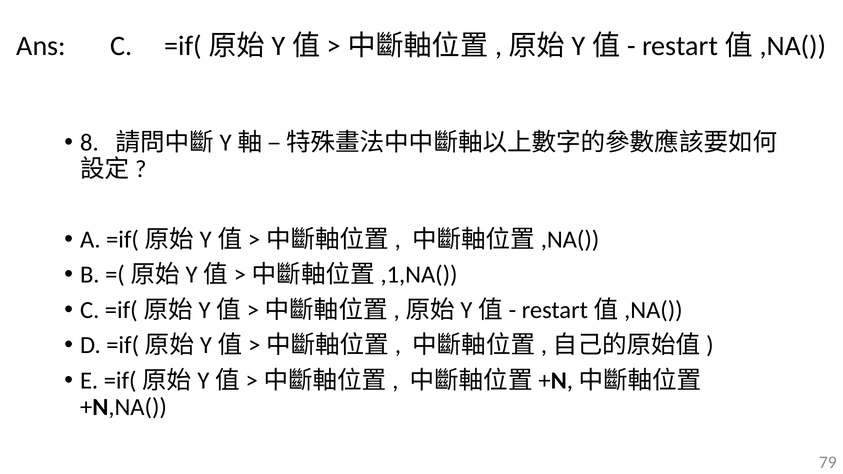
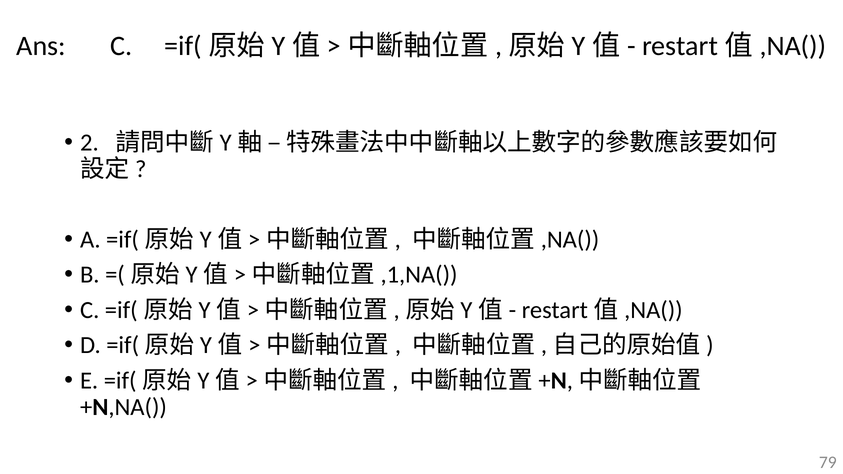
8: 8 -> 2
